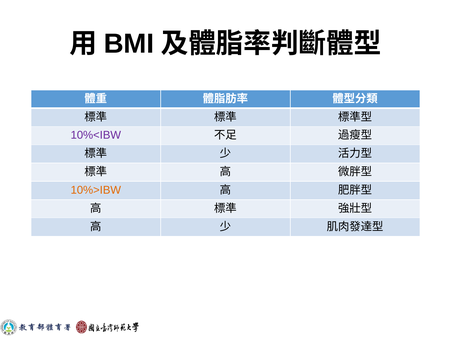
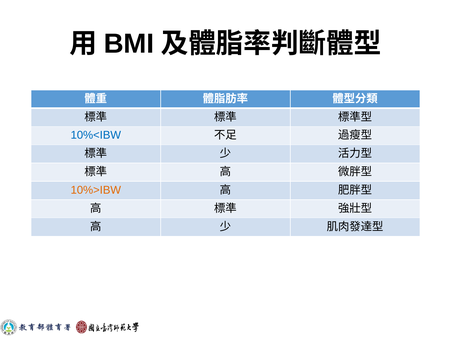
10%<IBW colour: purple -> blue
